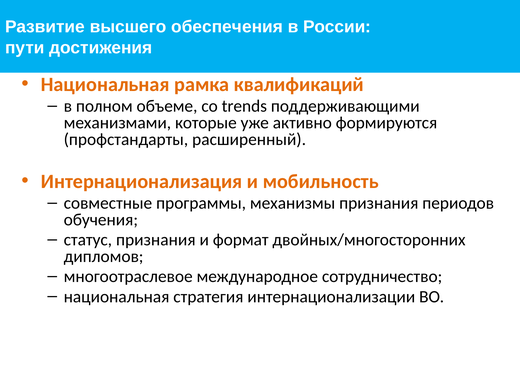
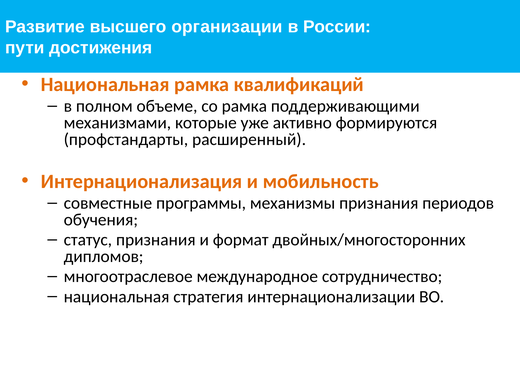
обеспечения: обеспечения -> организации
со trends: trends -> рамка
